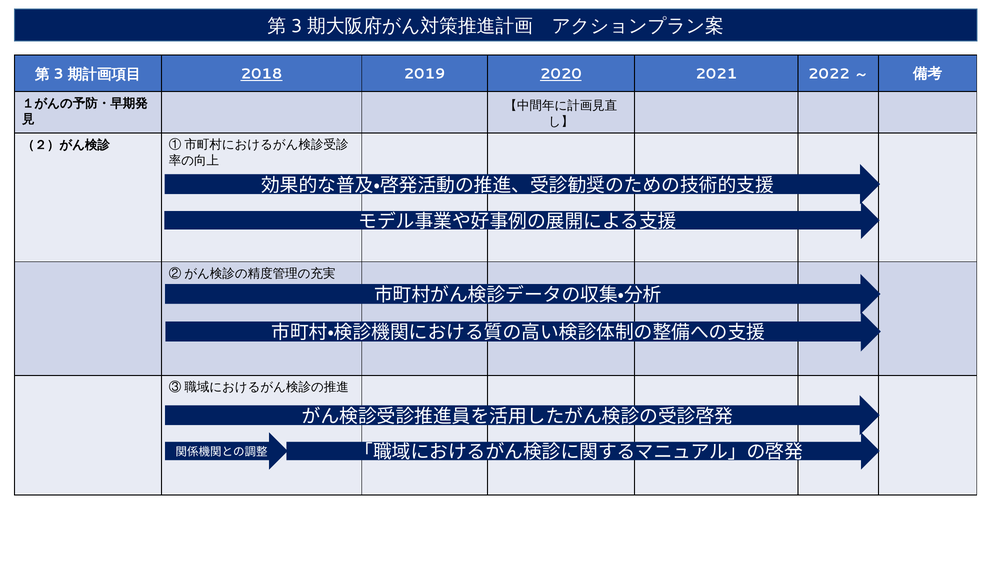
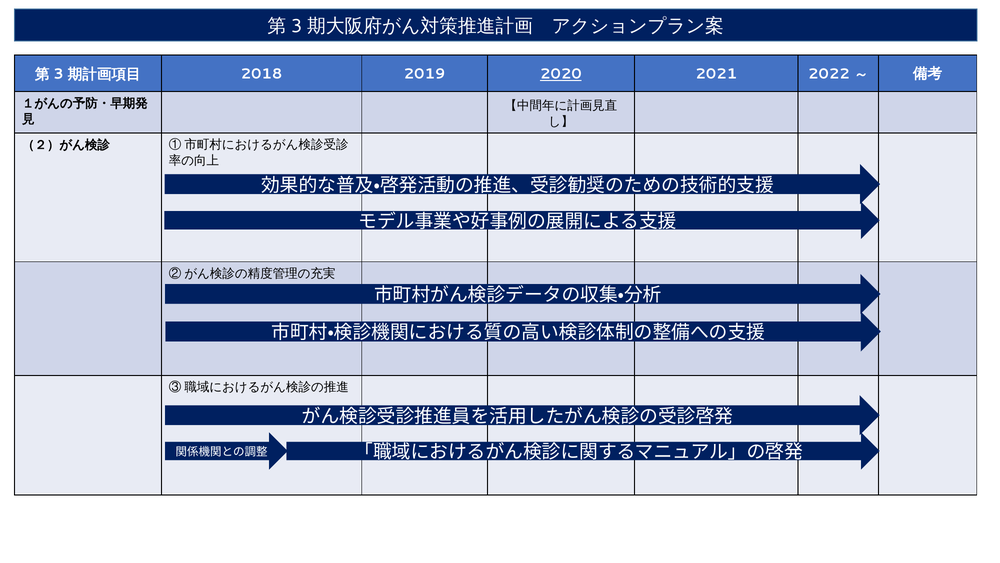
2018 underline: present -> none
